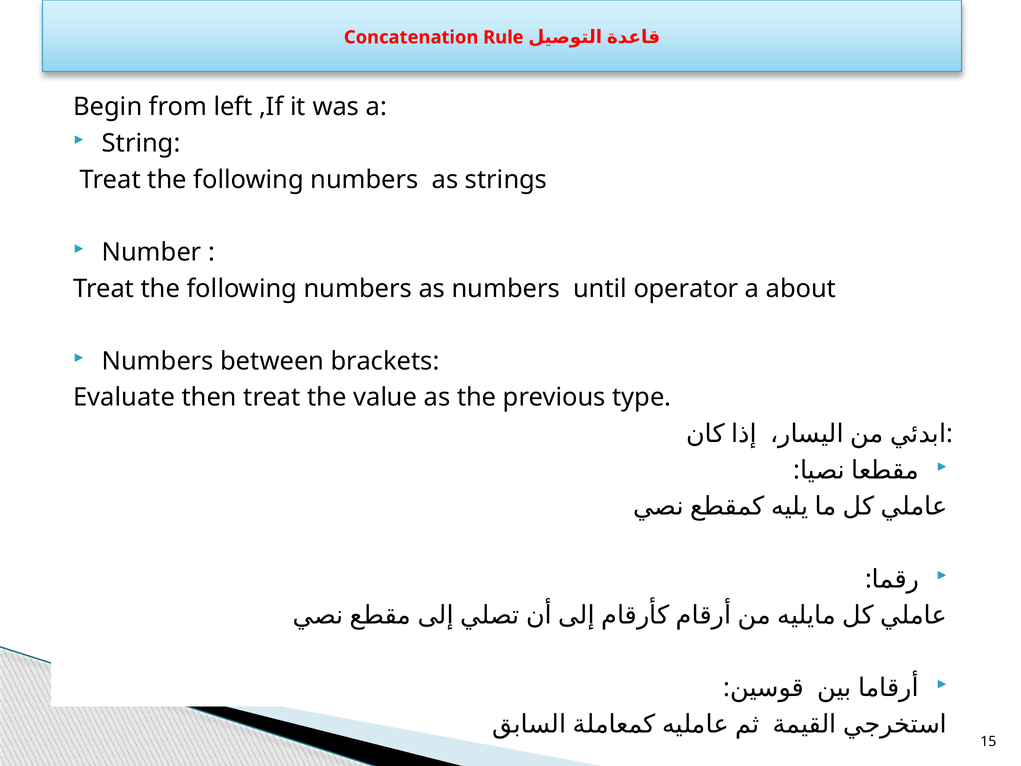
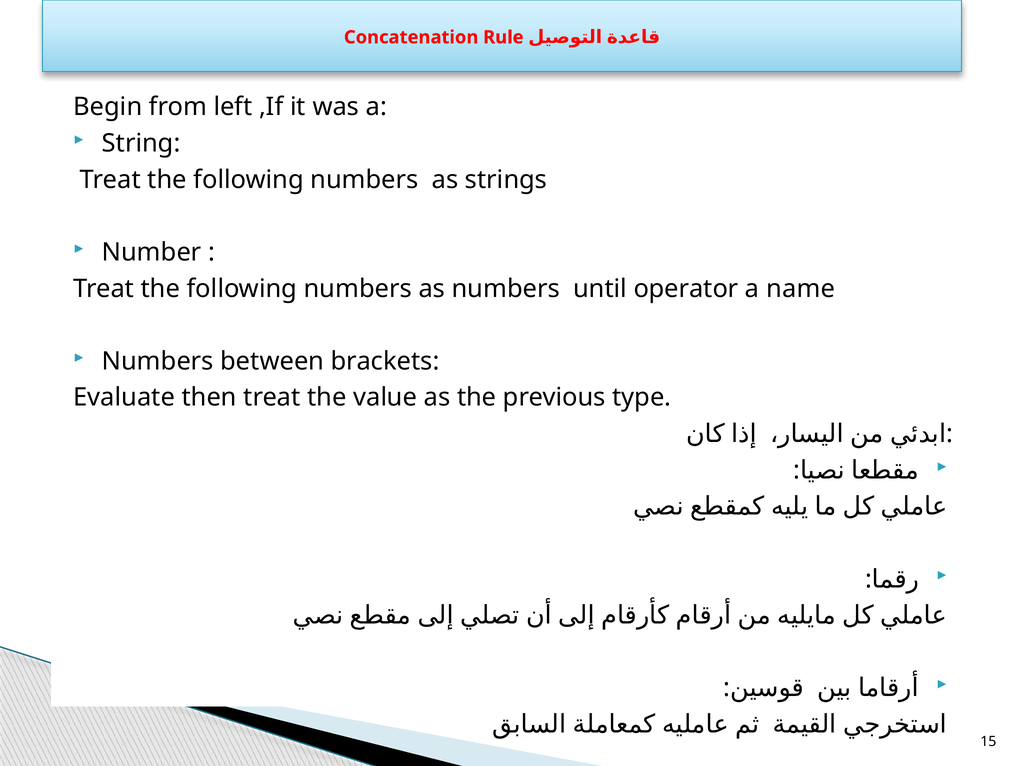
about: about -> name
